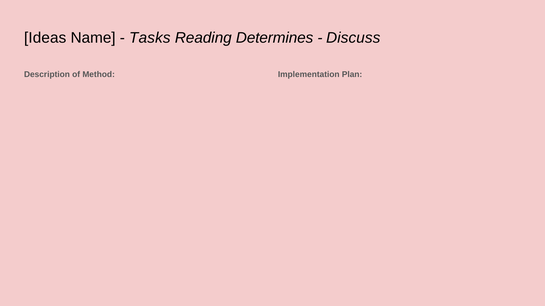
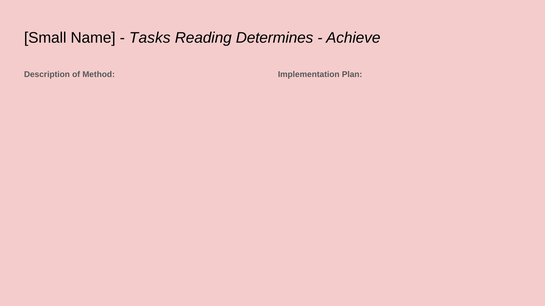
Ideas: Ideas -> Small
Discuss: Discuss -> Achieve
